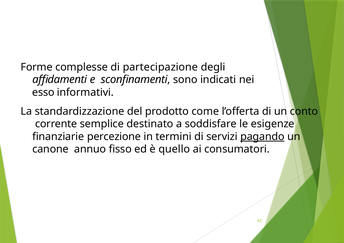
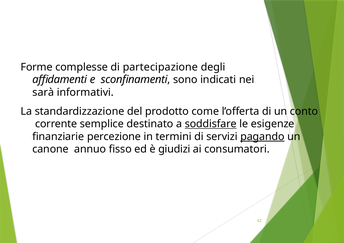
esso: esso -> sarà
soddisfare underline: none -> present
quello: quello -> giudizi
